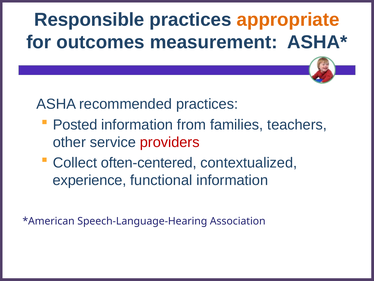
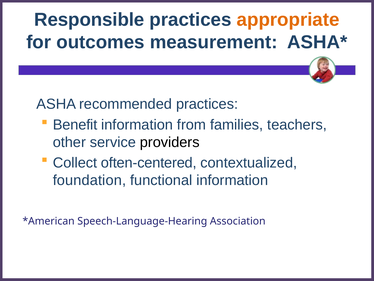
Posted: Posted -> Benefit
providers colour: red -> black
experience: experience -> foundation
